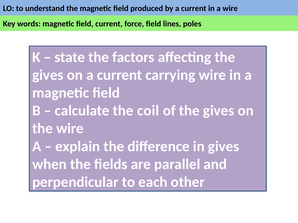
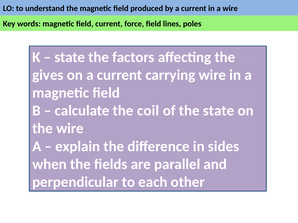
of the gives: gives -> state
in gives: gives -> sides
